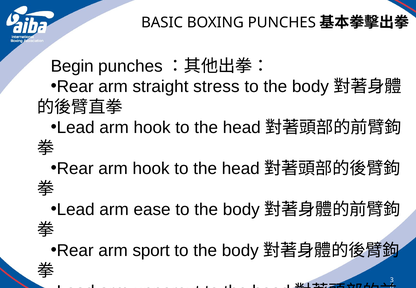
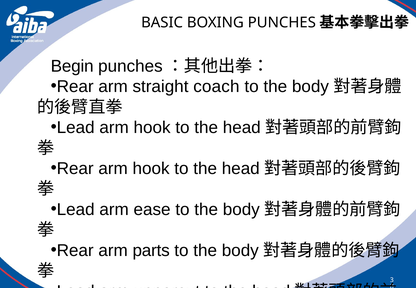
stress: stress -> coach
sport: sport -> parts
